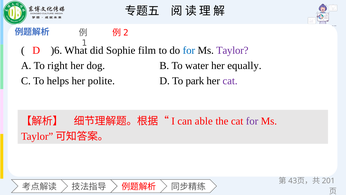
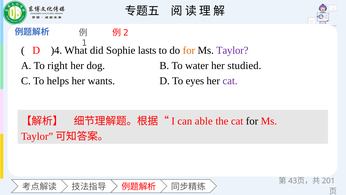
)6: )6 -> )4
film: film -> lasts
for at (189, 50) colour: blue -> orange
equally: equally -> studied
polite: polite -> wants
park: park -> eyes
for at (252, 121) colour: purple -> black
